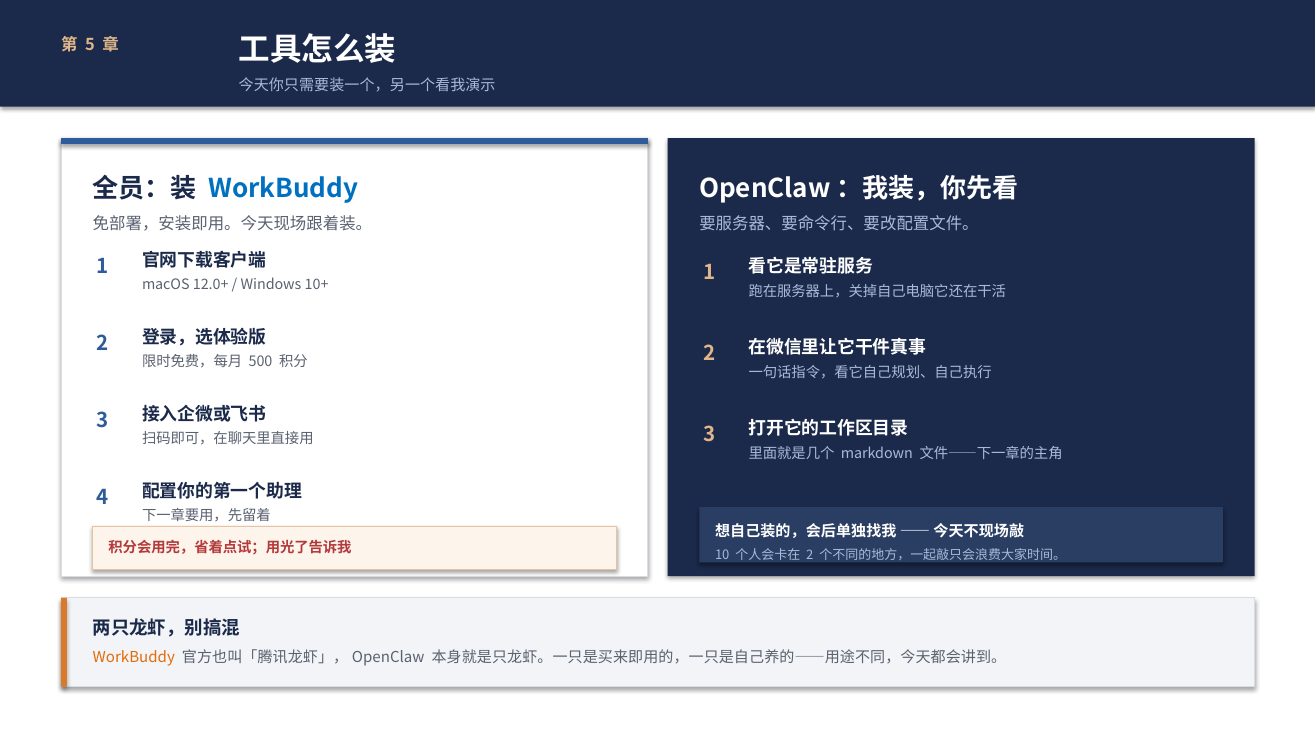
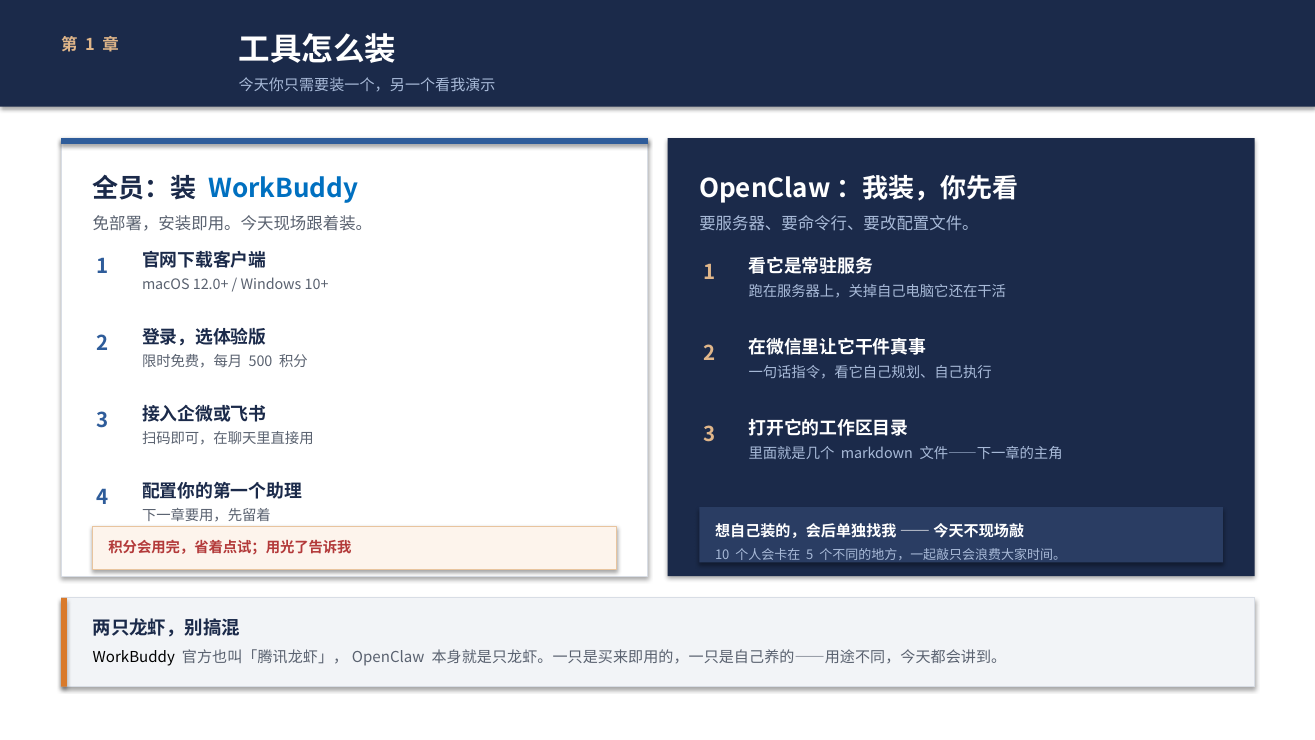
5 at (90, 46): 5 -> 1
2 at (810, 555): 2 -> 5
WorkBuddy at (134, 657) colour: orange -> black
